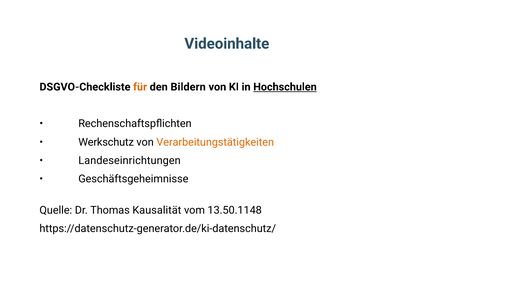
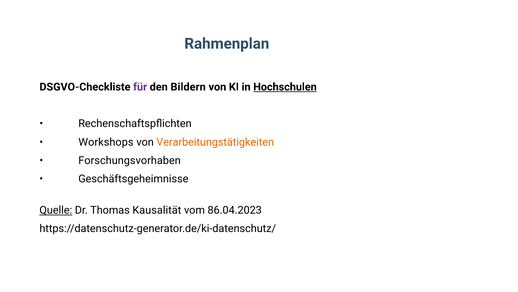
Videoinhalte: Videoinhalte -> Rahmenplan
für colour: orange -> purple
Werkschutz: Werkschutz -> Workshops
Landeseinrichtungen: Landeseinrichtungen -> Forschungsvorhaben
Quelle underline: none -> present
13.50.1148: 13.50.1148 -> 86.04.2023
